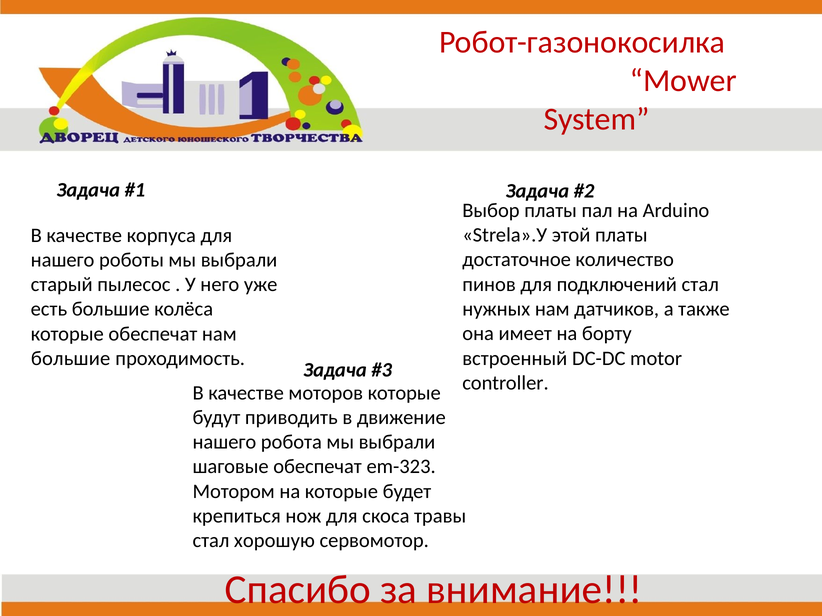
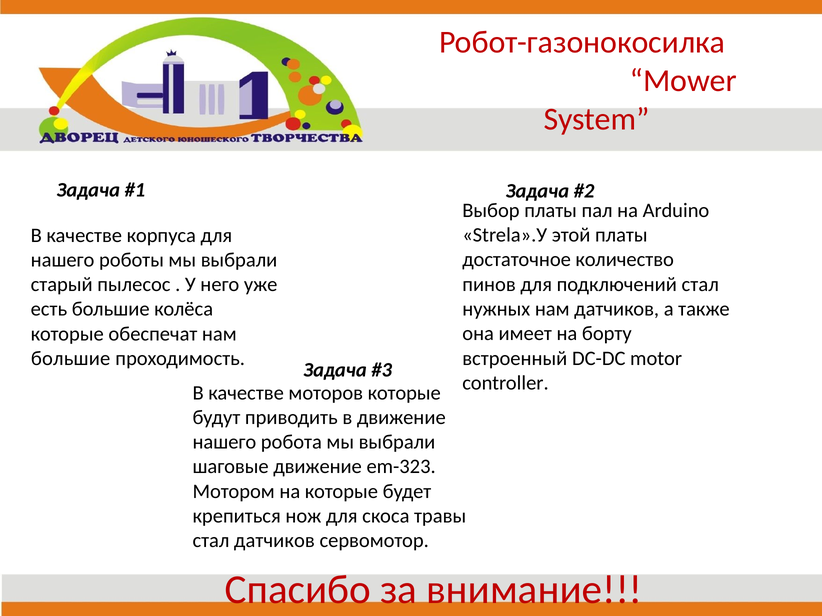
шаговые обеспечат: обеспечат -> движение
стал хорошую: хорошую -> датчиков
